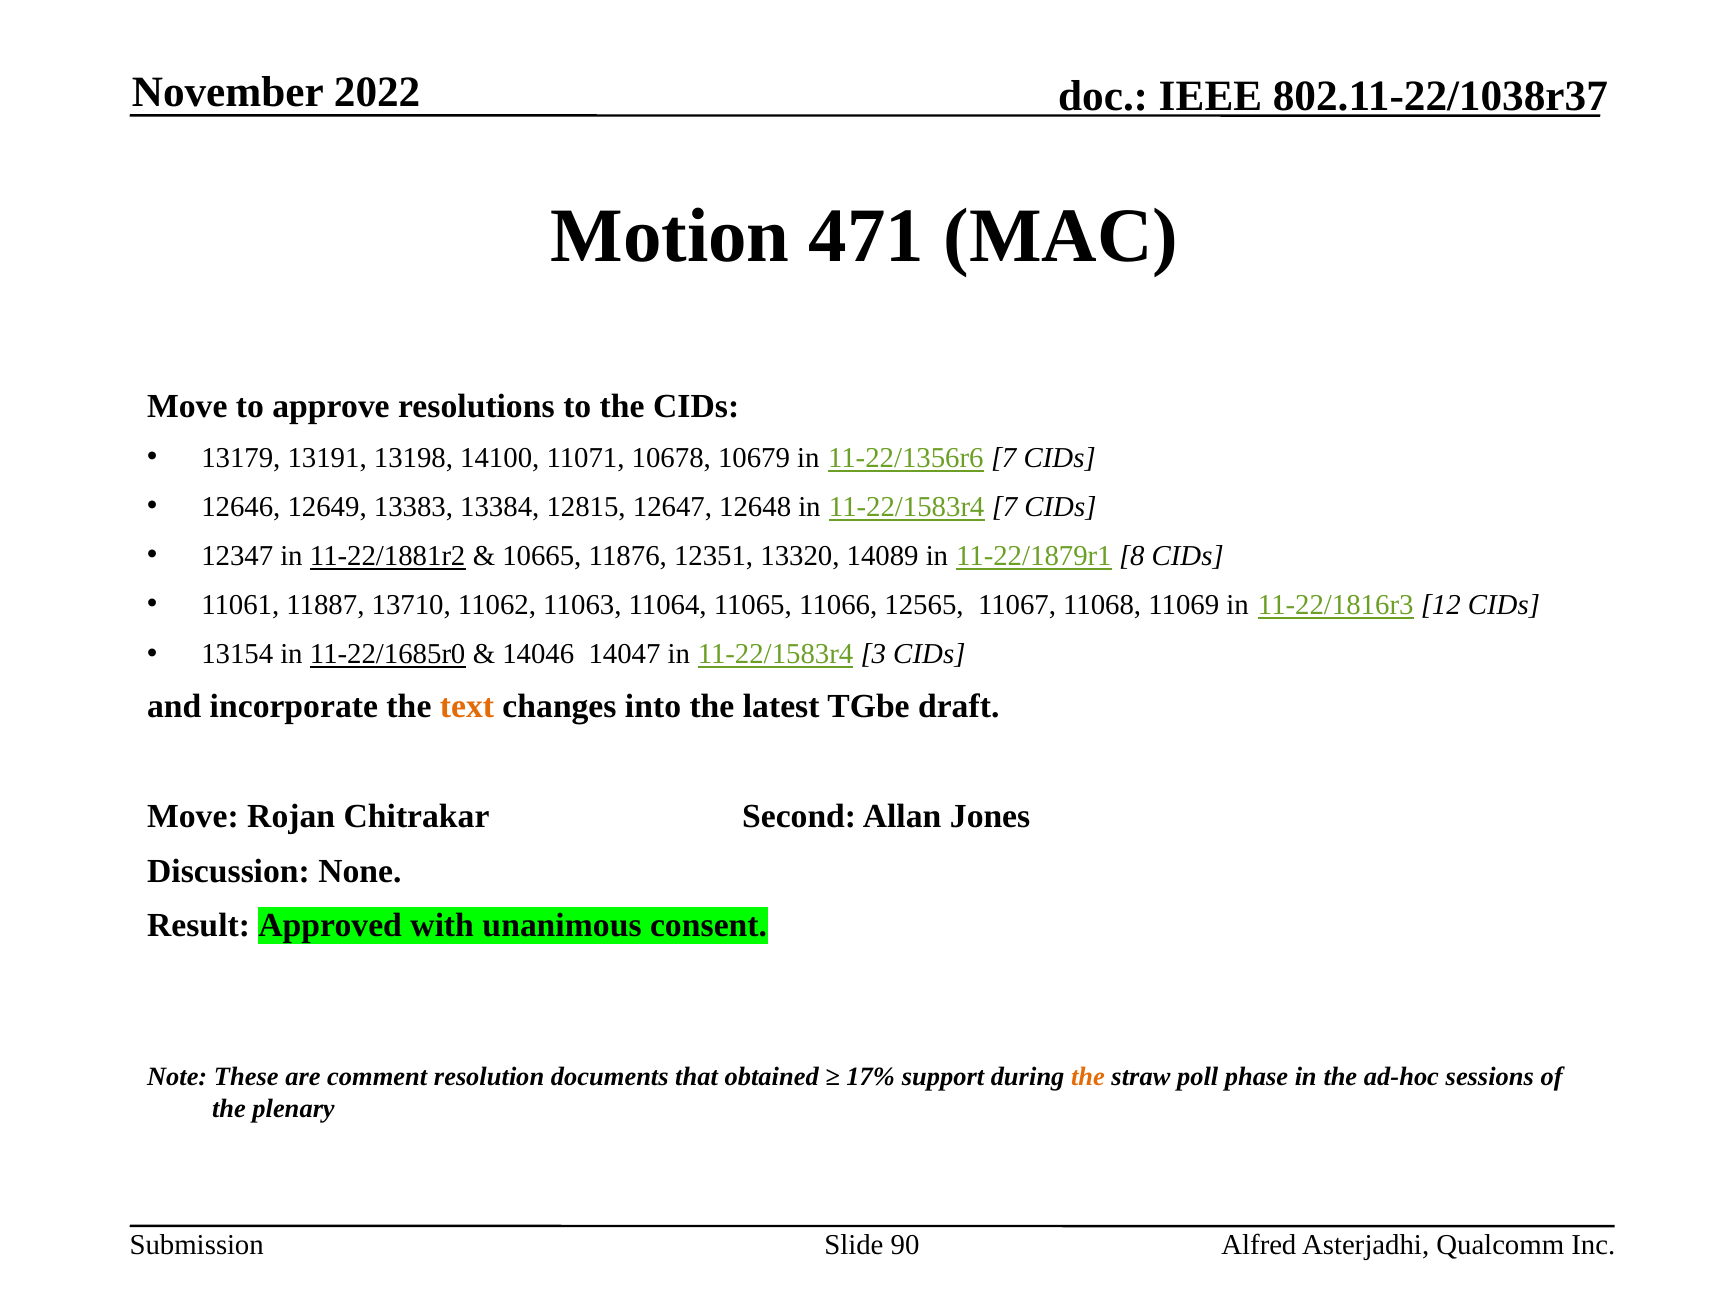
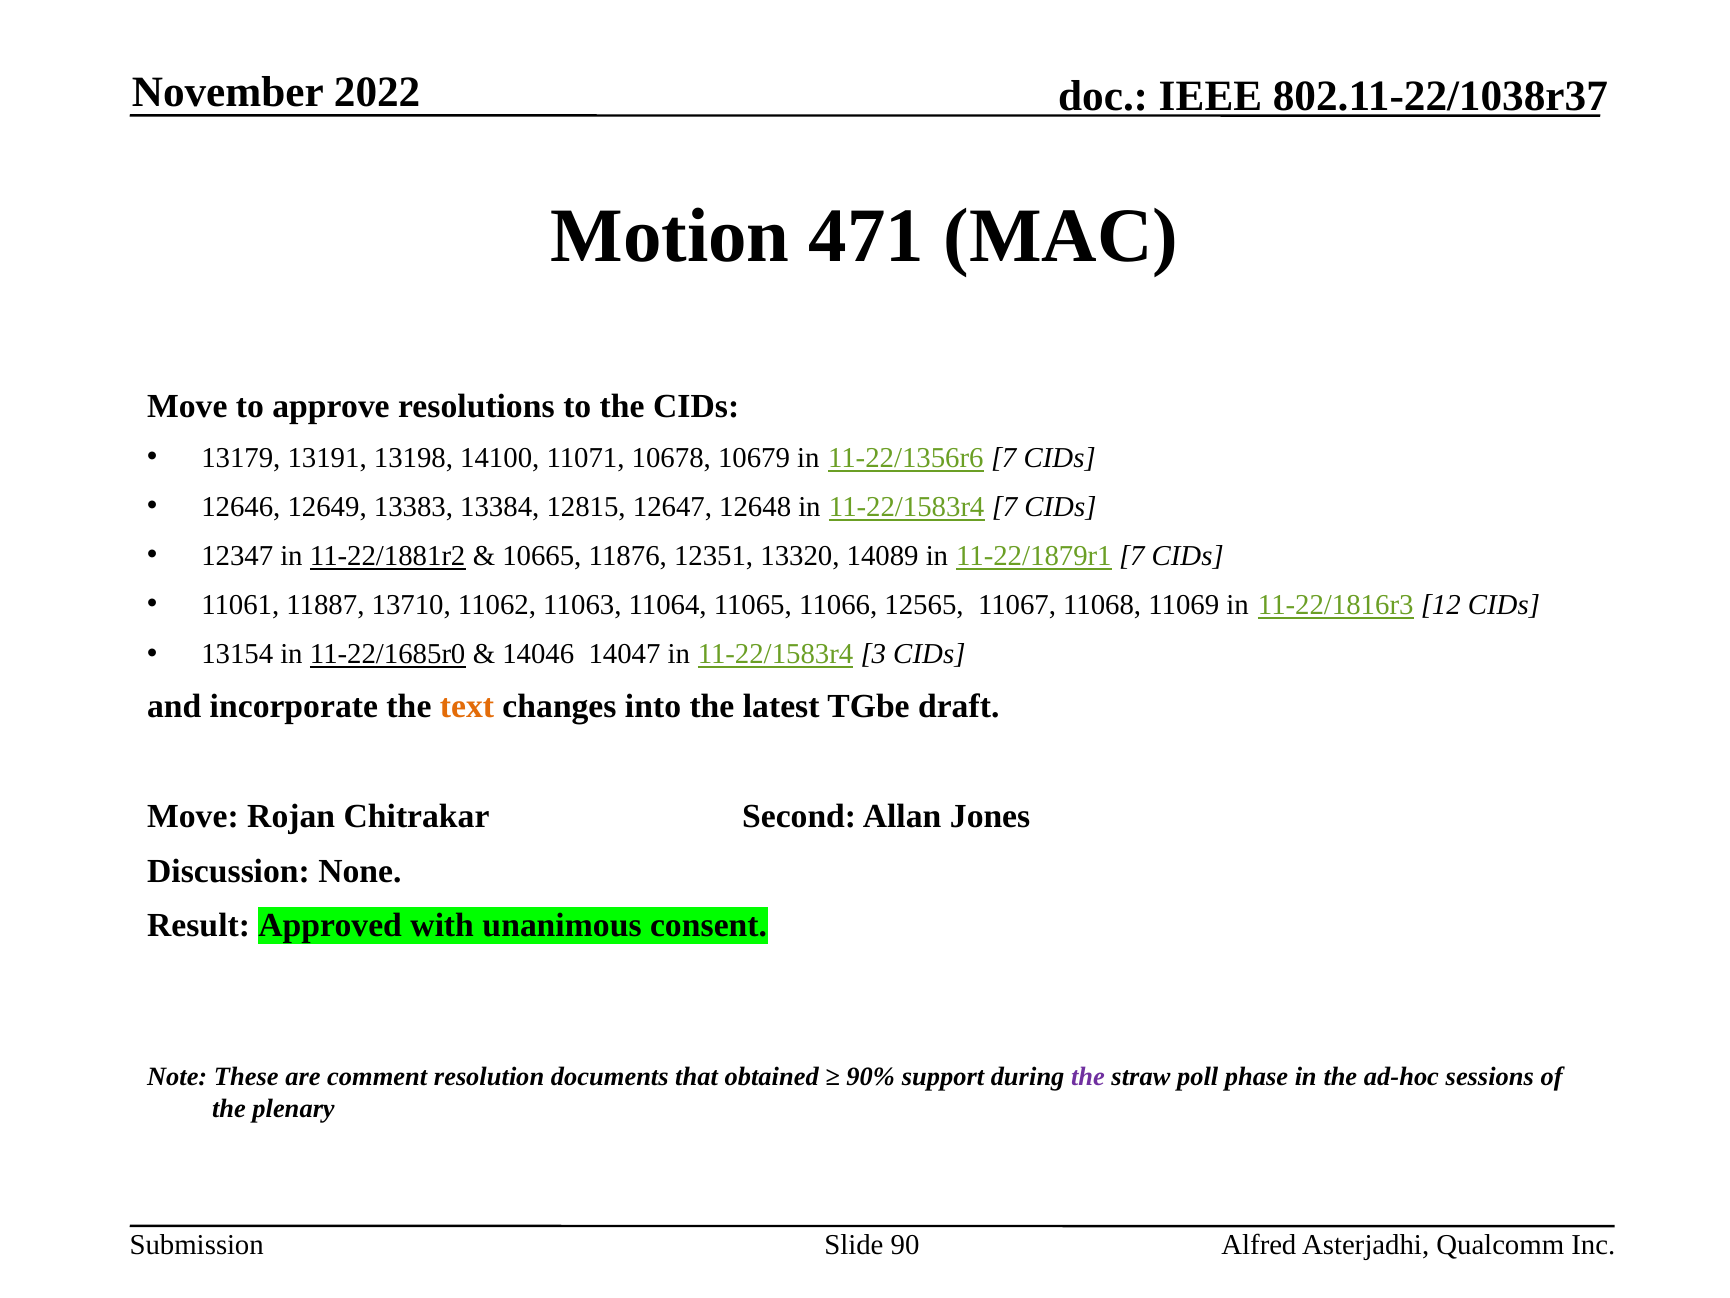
11-22/1879r1 8: 8 -> 7
17%: 17% -> 90%
the at (1088, 1076) colour: orange -> purple
